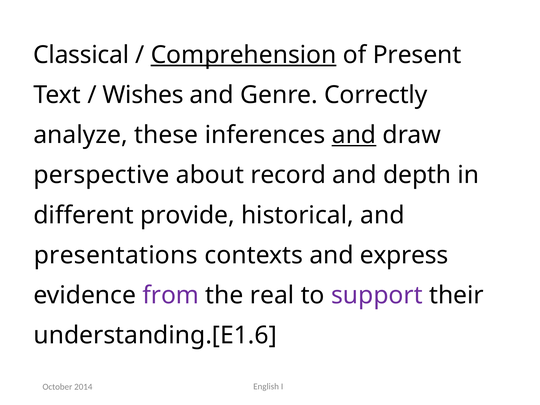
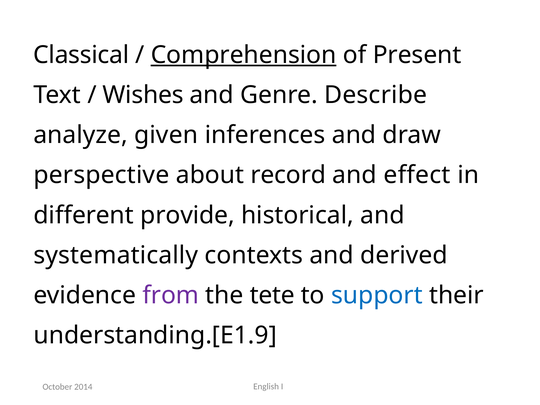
Correctly: Correctly -> Describe
these: these -> given
and at (354, 135) underline: present -> none
depth: depth -> effect
presentations: presentations -> systematically
express: express -> derived
real: real -> tete
support colour: purple -> blue
understanding.[E1.6: understanding.[E1.6 -> understanding.[E1.9
